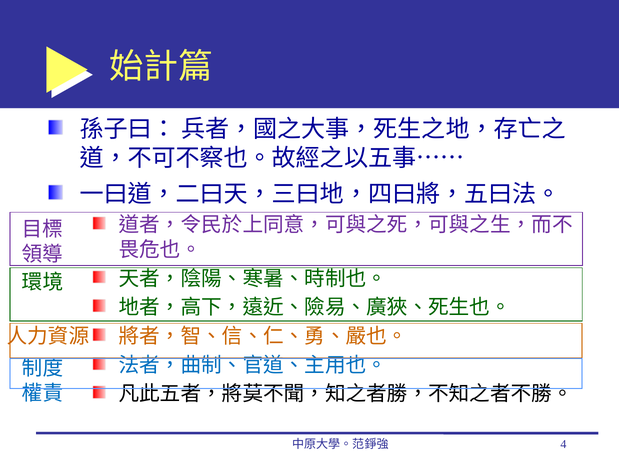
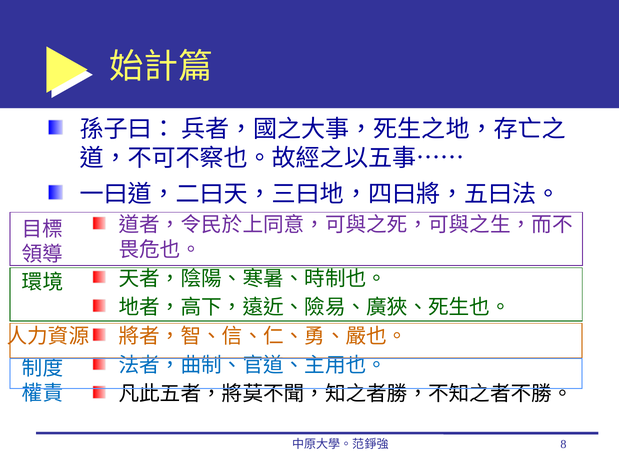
4: 4 -> 8
